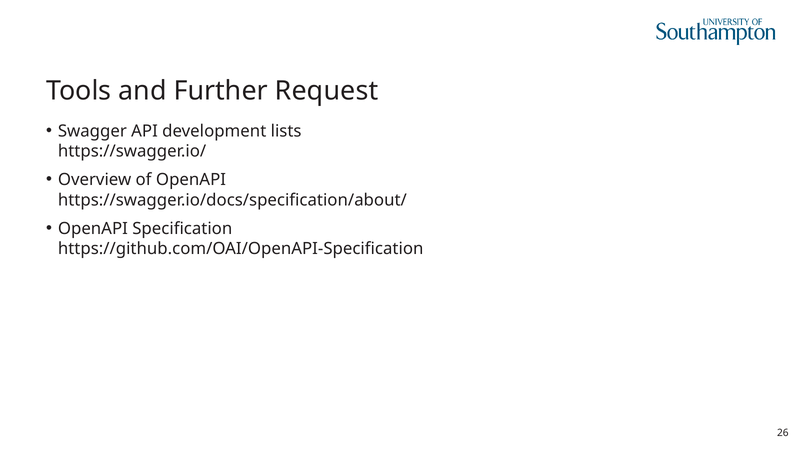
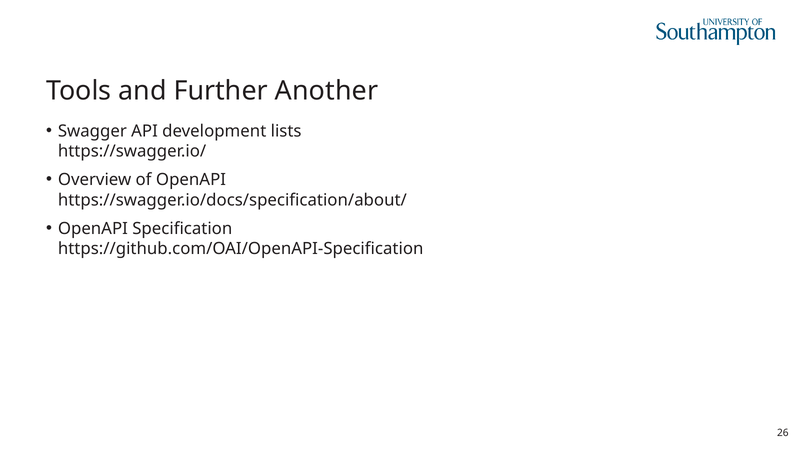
Request: Request -> Another
